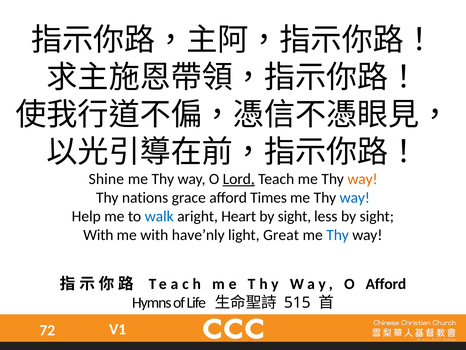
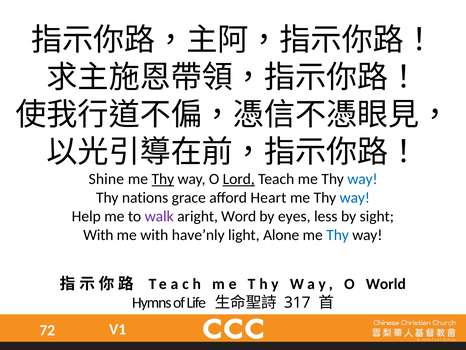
Thy at (163, 179) underline: none -> present
way at (362, 179) colour: orange -> blue
Times: Times -> Heart
walk colour: blue -> purple
Heart: Heart -> Word
sight at (294, 216): sight -> eyes
Great: Great -> Alone
O Afford: Afford -> World
515: 515 -> 317
